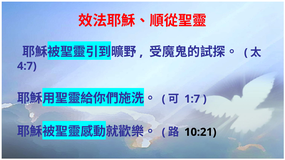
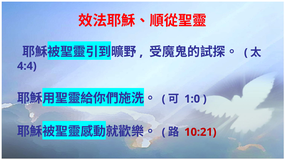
4:7: 4:7 -> 4:4
1:7: 1:7 -> 1:0
10:21 colour: black -> red
